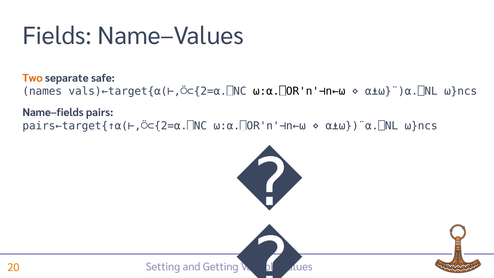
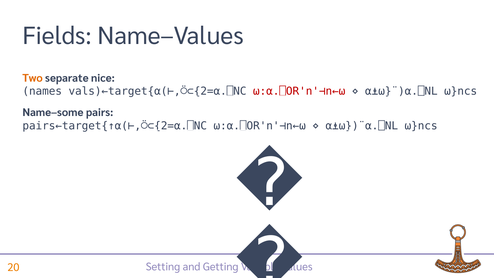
safe: safe -> nice
⍵:⍺.⎕OR'n'⊣n←⍵ at (299, 91) colour: black -> red
Name–fields: Name–fields -> Name–some
